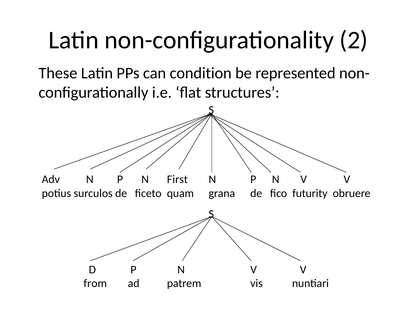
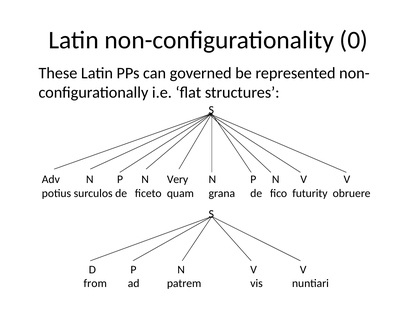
2: 2 -> 0
condition: condition -> governed
First: First -> Very
